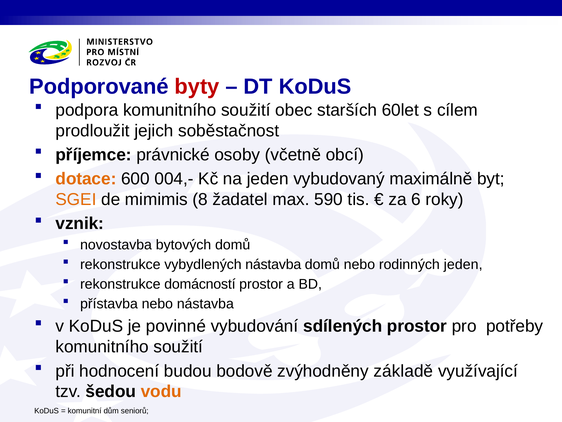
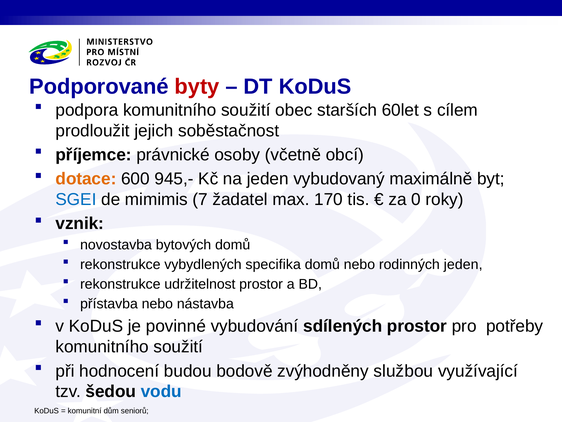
004,-: 004,- -> 945,-
SGEI colour: orange -> blue
8: 8 -> 7
590: 590 -> 170
6: 6 -> 0
vybydlených nástavba: nástavba -> specifika
domácností: domácností -> udržitelnost
základě: základě -> službou
vodu colour: orange -> blue
